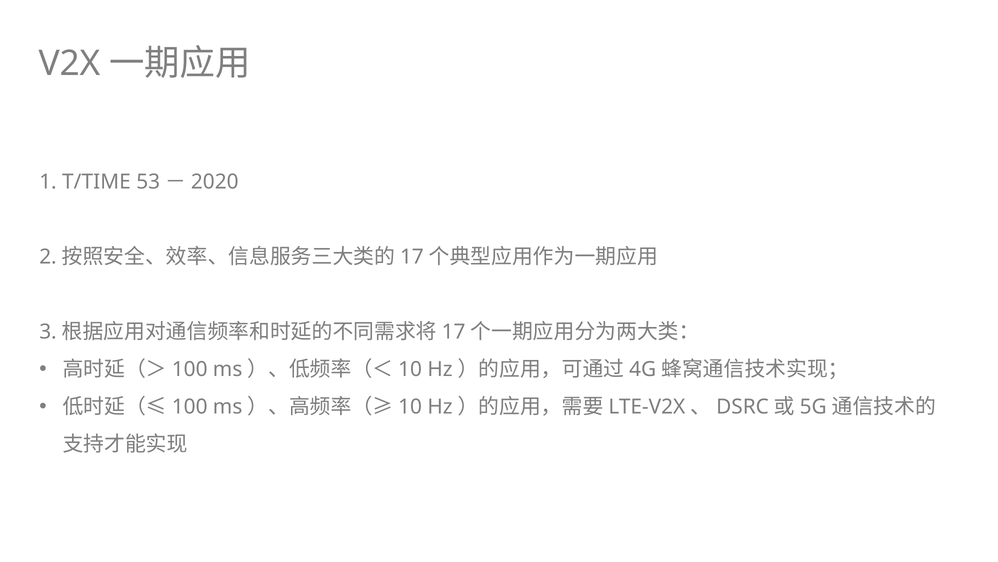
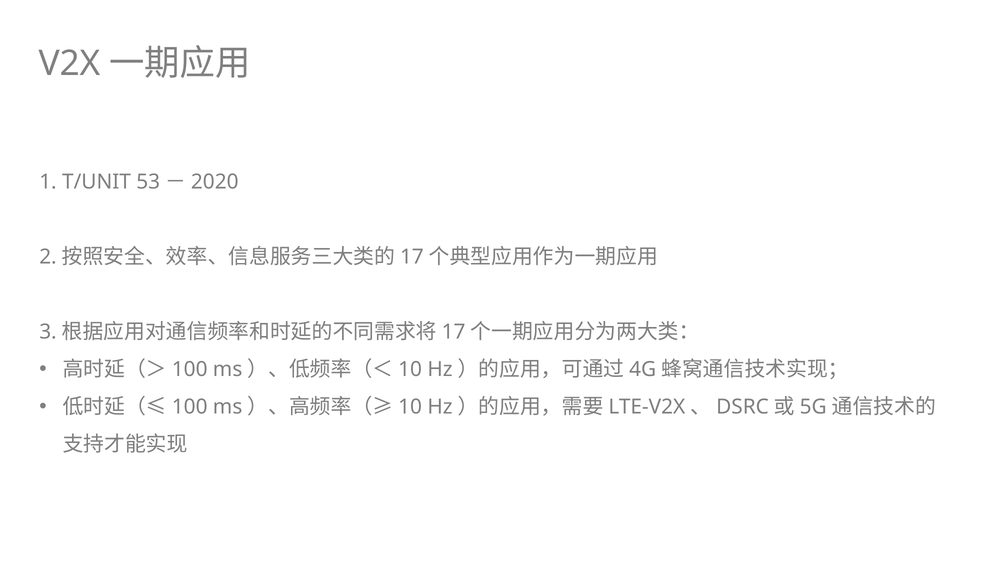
T/TIME: T/TIME -> T/UNIT
